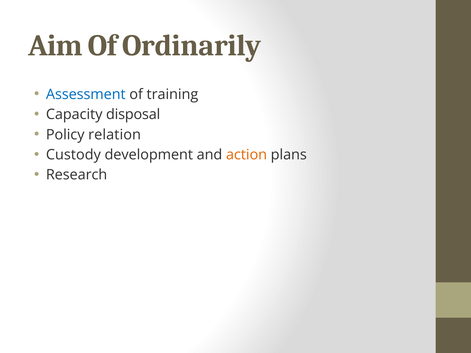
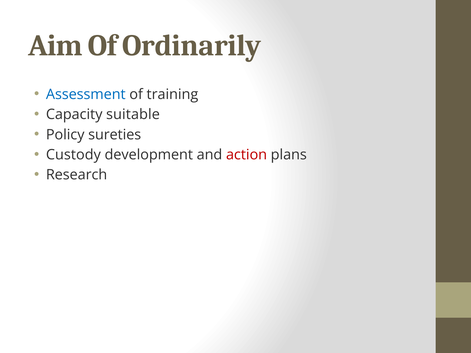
disposal: disposal -> suitable
relation: relation -> sureties
action colour: orange -> red
